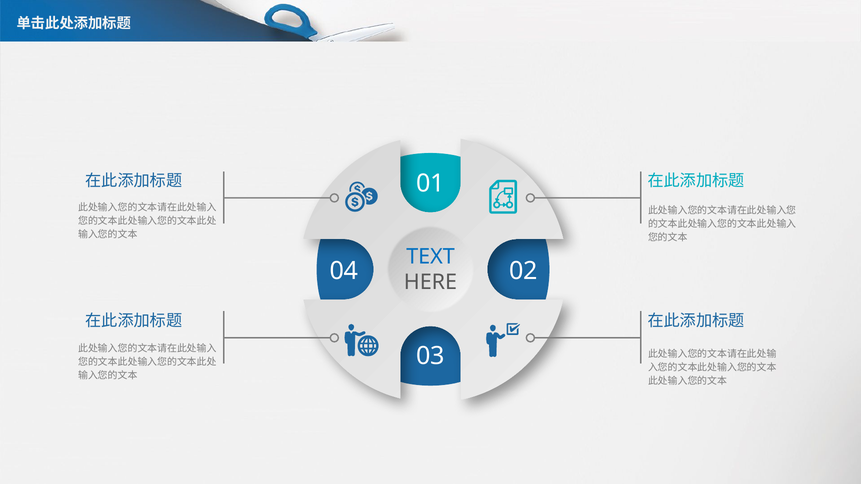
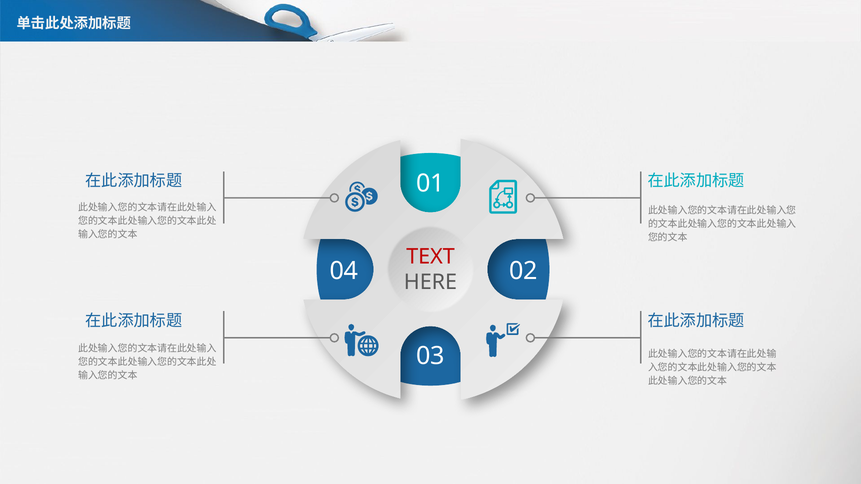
TEXT colour: blue -> red
